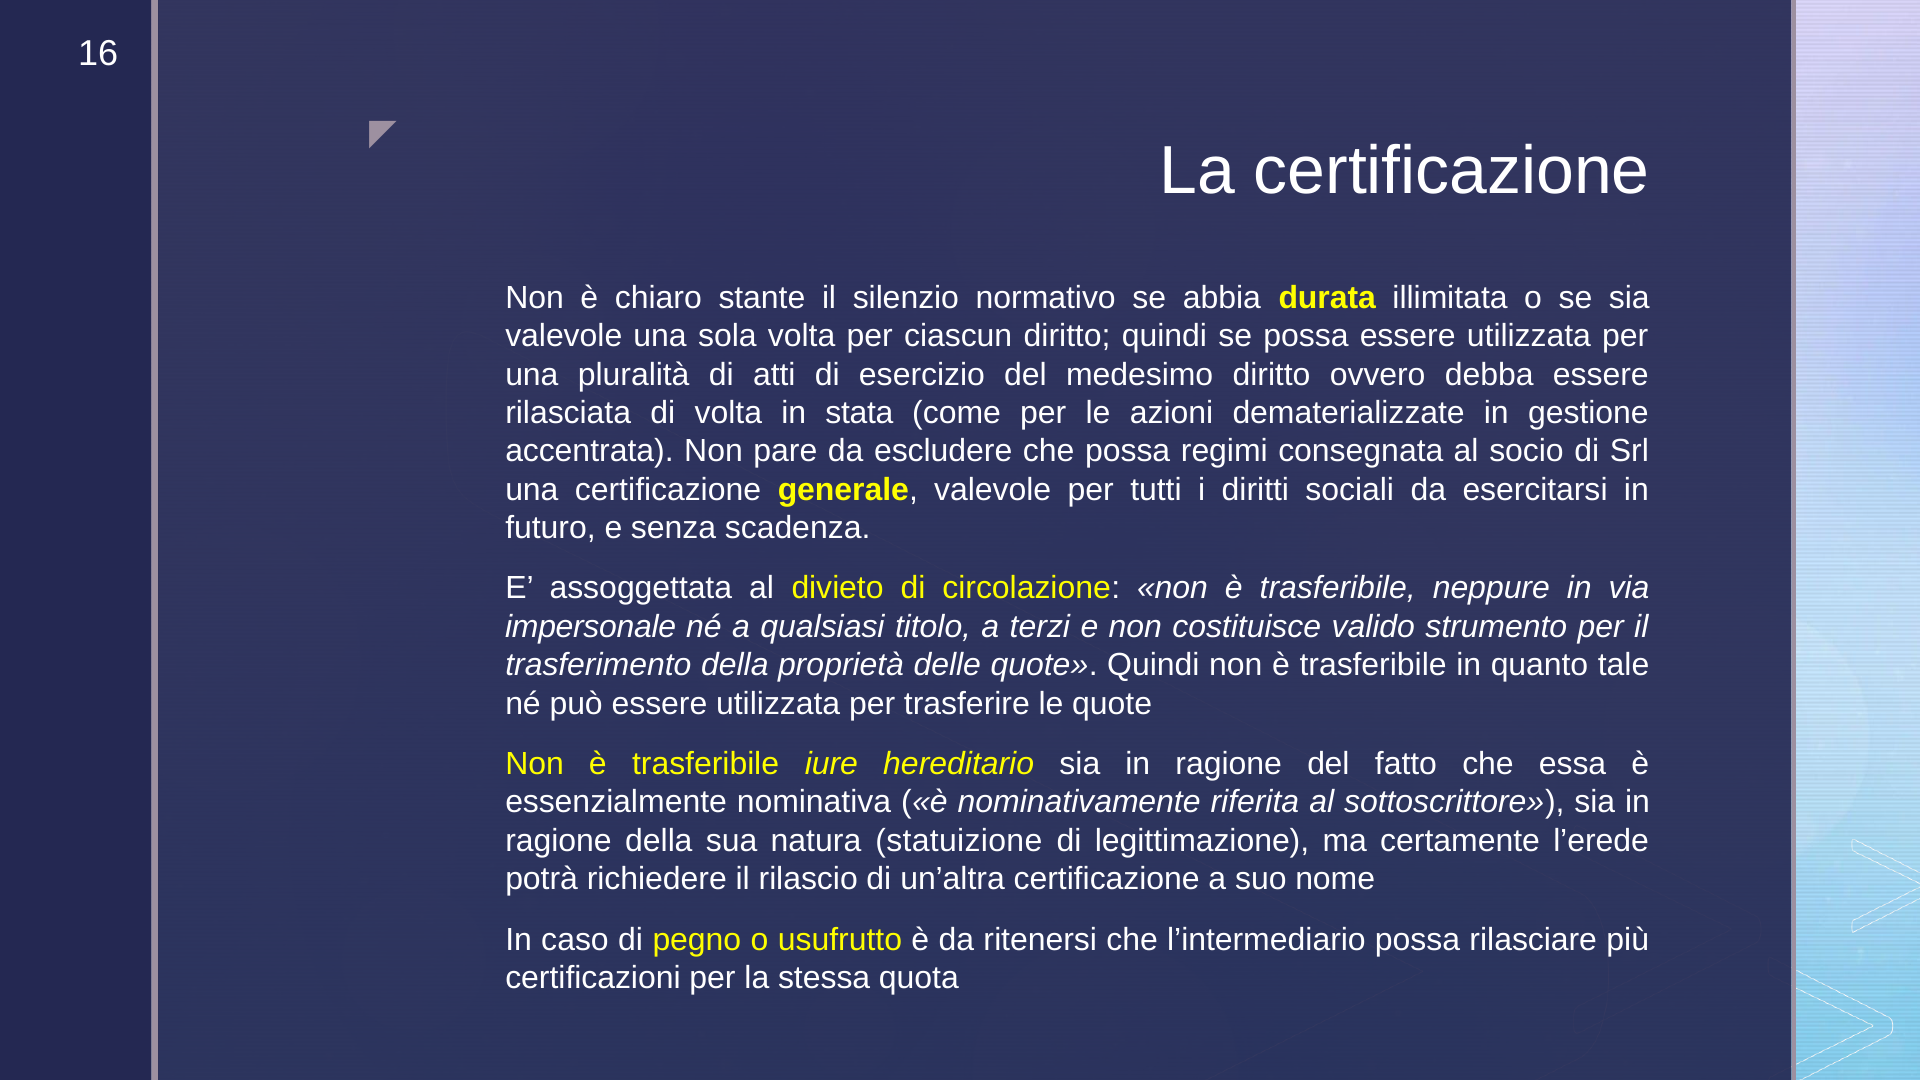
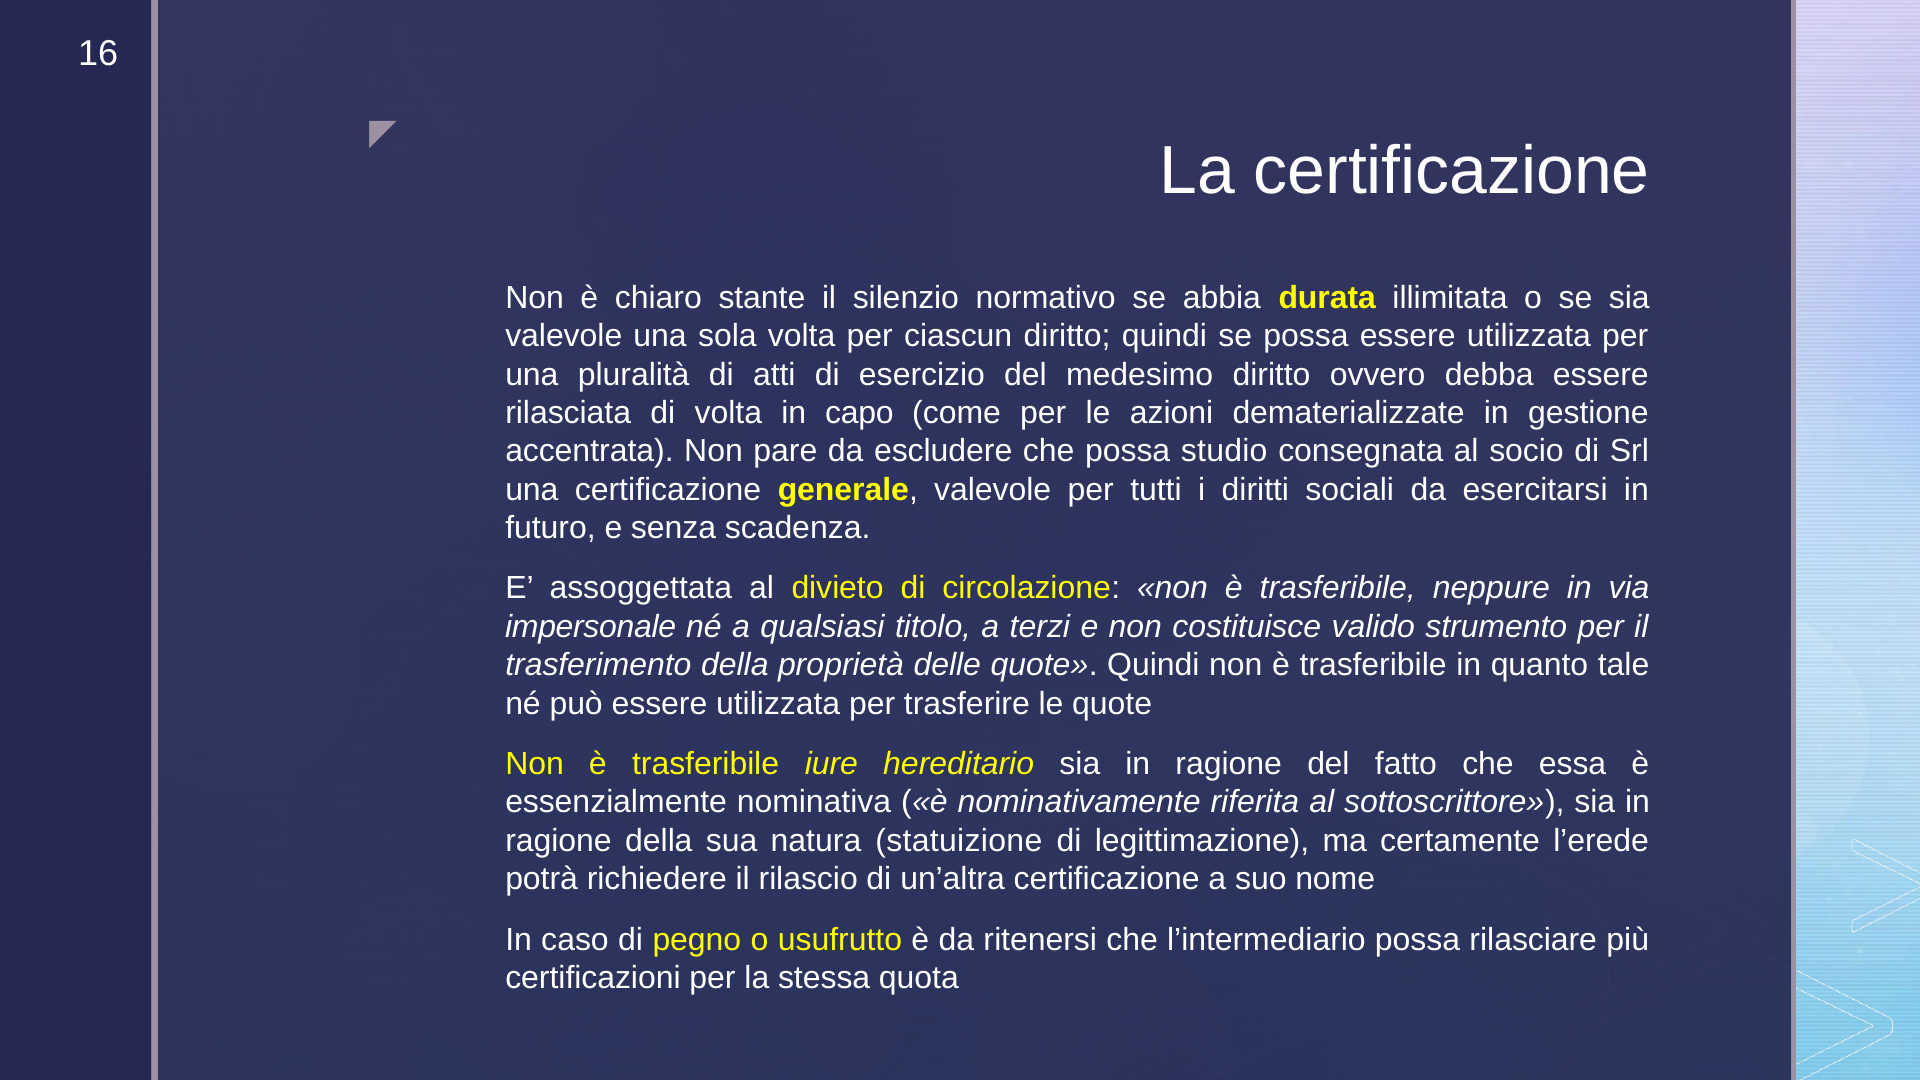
stata: stata -> capo
regimi: regimi -> studio
